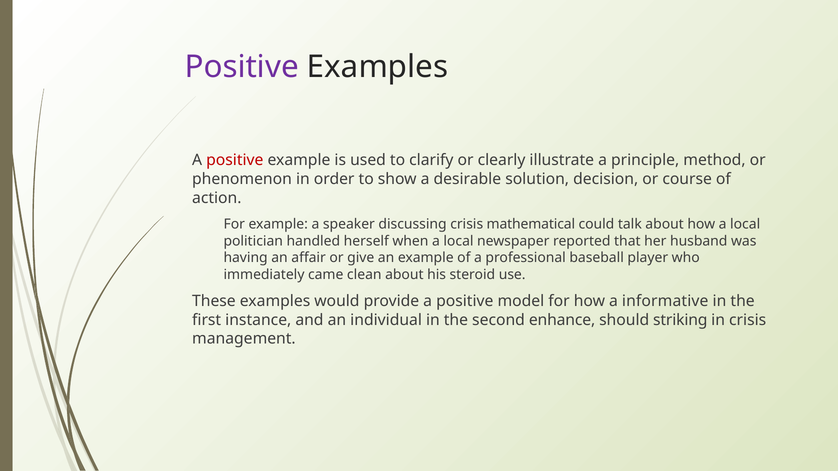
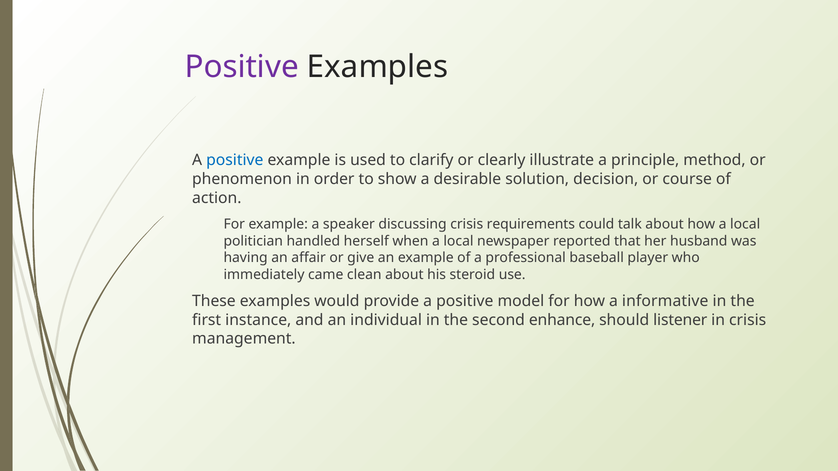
positive at (235, 160) colour: red -> blue
mathematical: mathematical -> requirements
striking: striking -> listener
